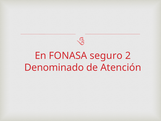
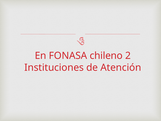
seguro: seguro -> chileno
Denominado: Denominado -> Instituciones
